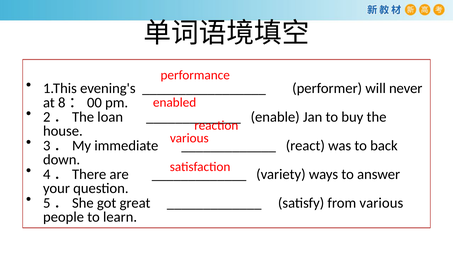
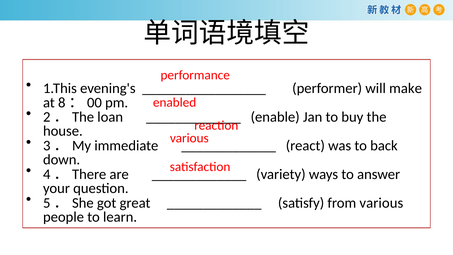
never: never -> make
